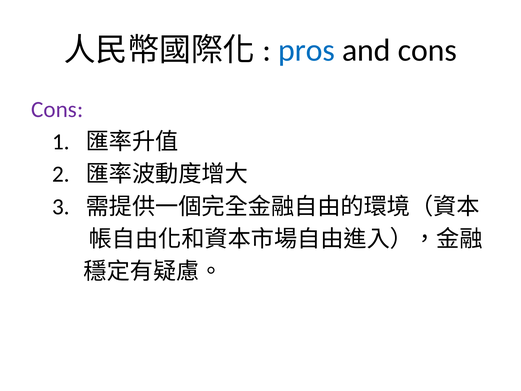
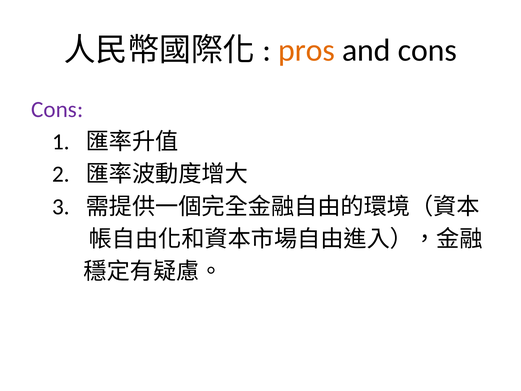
pros colour: blue -> orange
